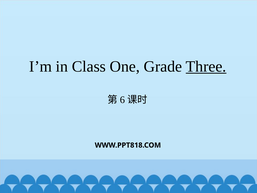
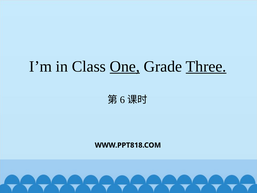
One underline: none -> present
